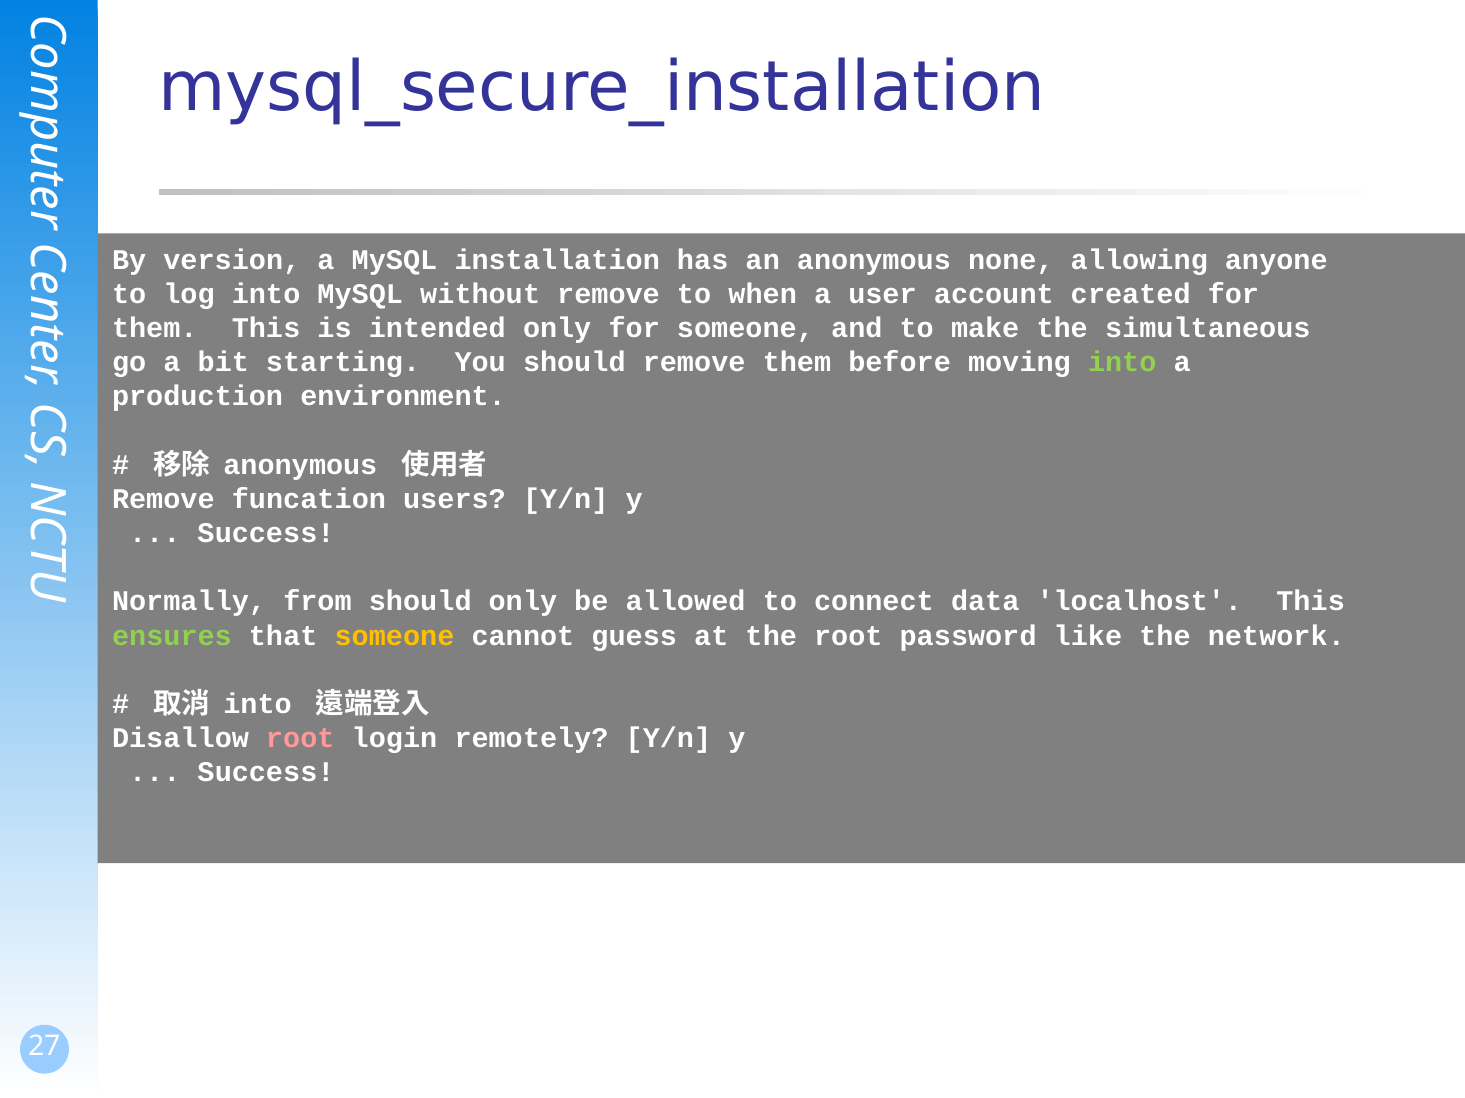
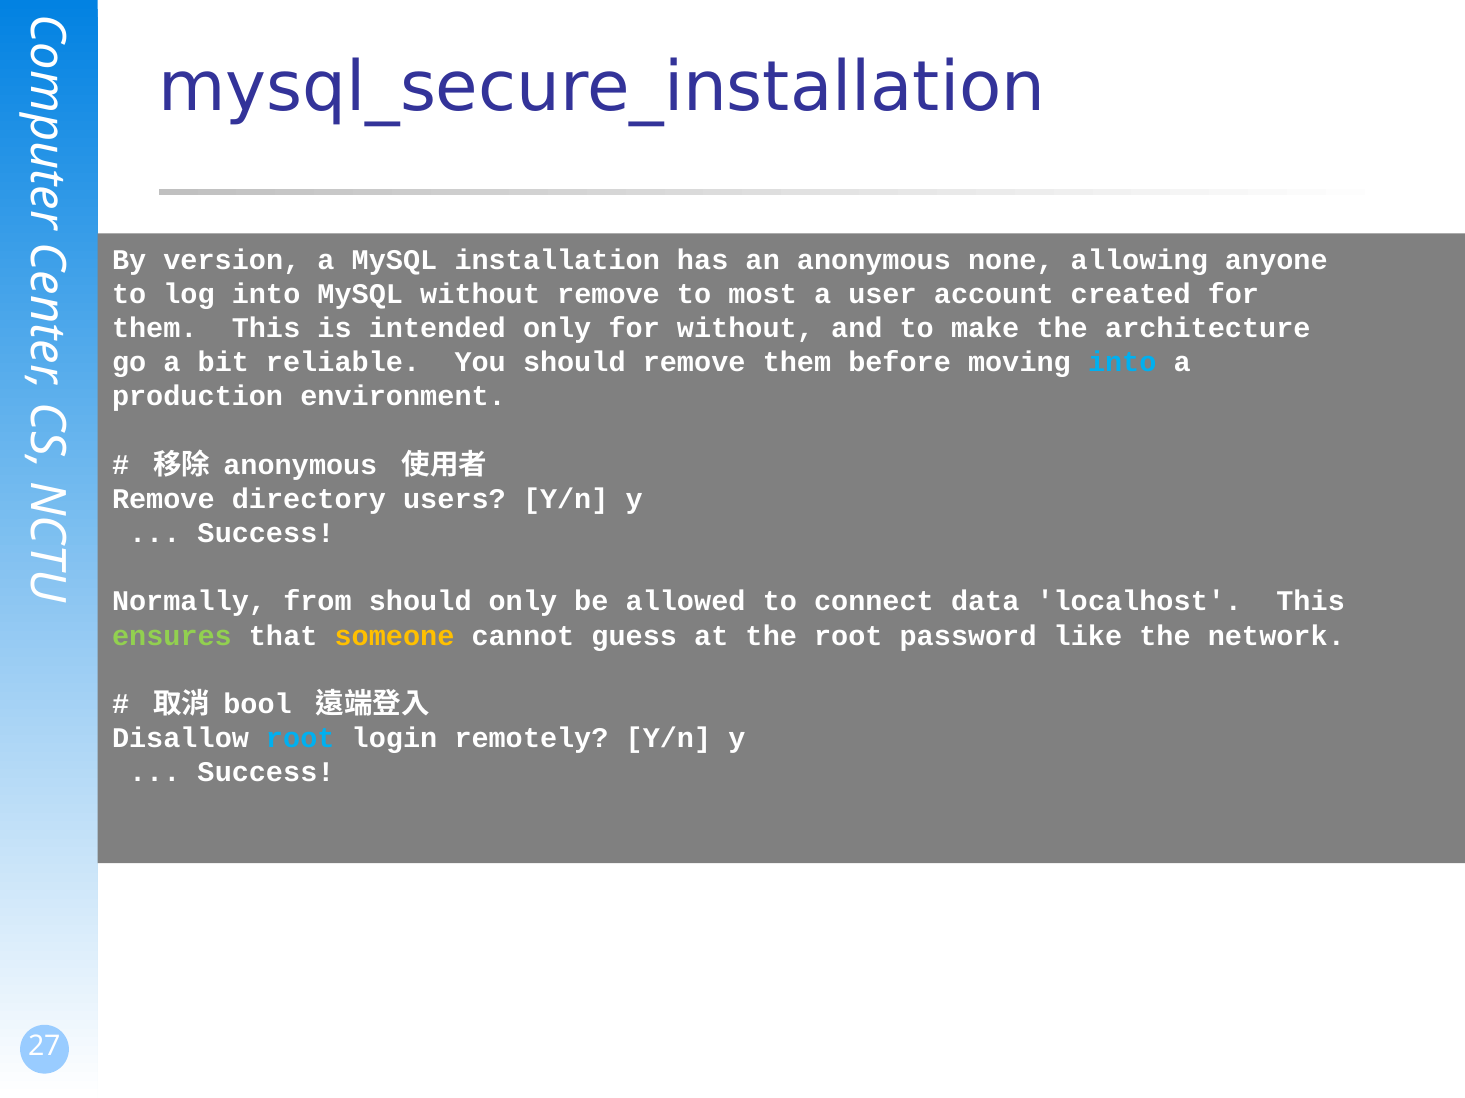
when: when -> most
for someone: someone -> without
simultaneous: simultaneous -> architecture
starting: starting -> reliable
into at (1122, 363) colour: light green -> light blue
funcation: funcation -> directory
into at (258, 705): into -> bool
root at (300, 739) colour: pink -> light blue
